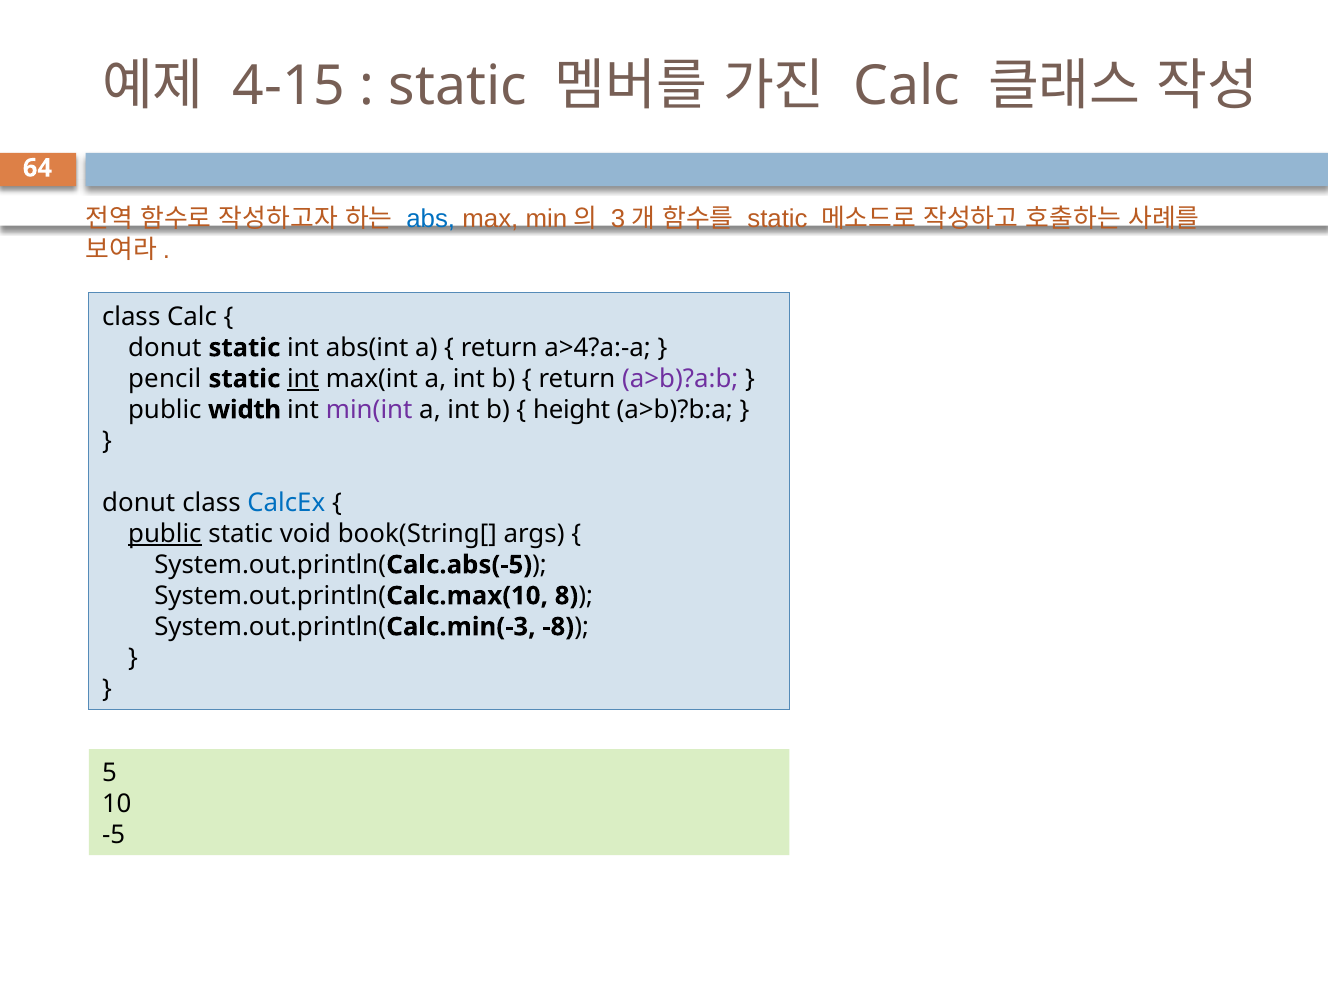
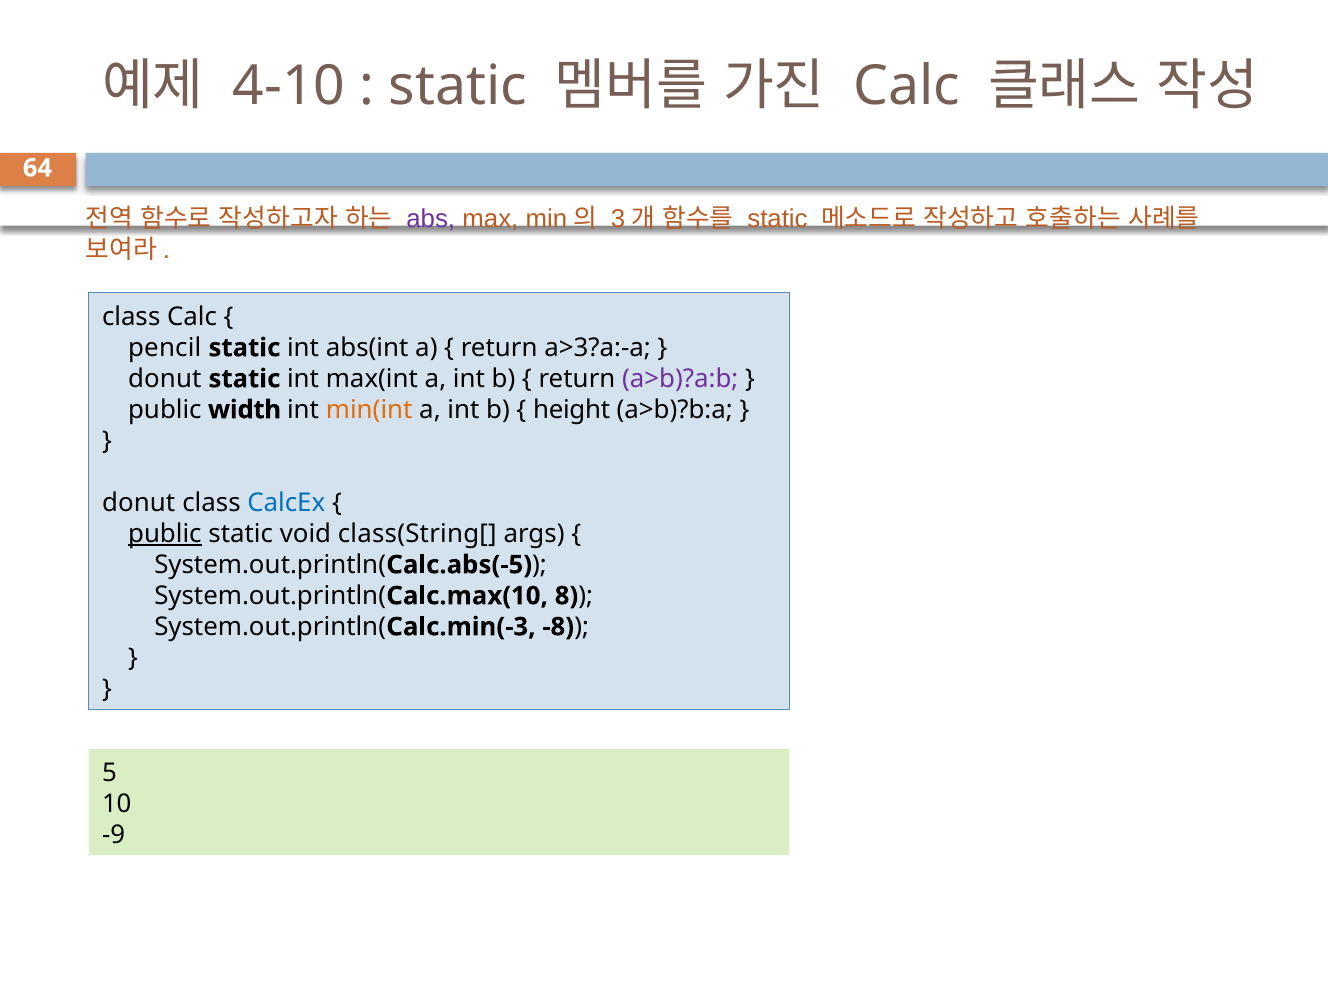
4-15: 4-15 -> 4-10
abs colour: blue -> purple
donut at (165, 348): donut -> pencil
a>4?a:-a: a>4?a:-a -> a>3?a:-a
pencil at (165, 379): pencil -> donut
int at (303, 379) underline: present -> none
min(int colour: purple -> orange
book(String[: book(String[ -> class(String[
-5: -5 -> -9
